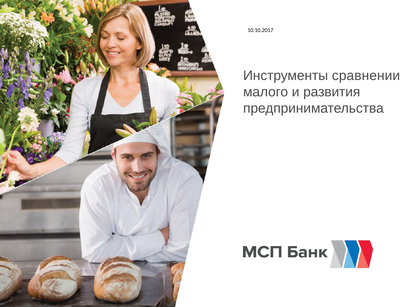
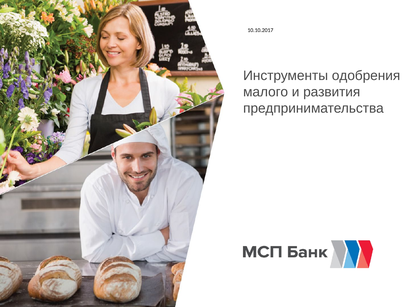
сравнении: сравнении -> одобрения
